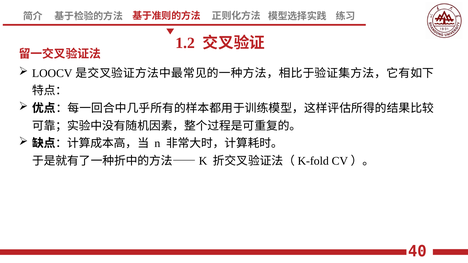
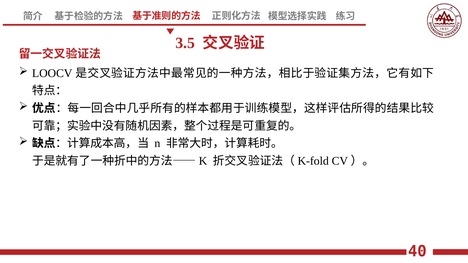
1.2: 1.2 -> 3.5
